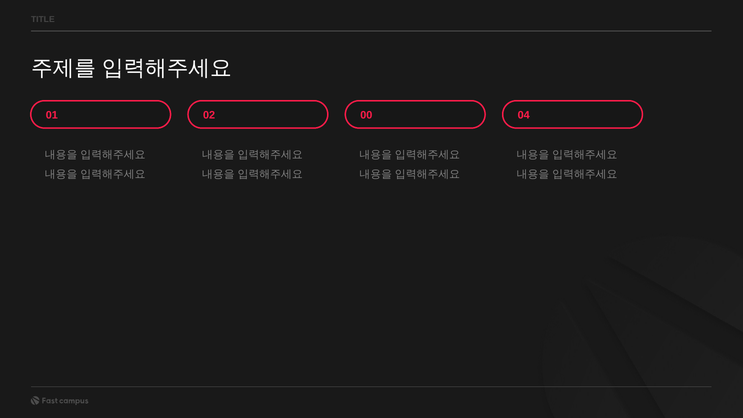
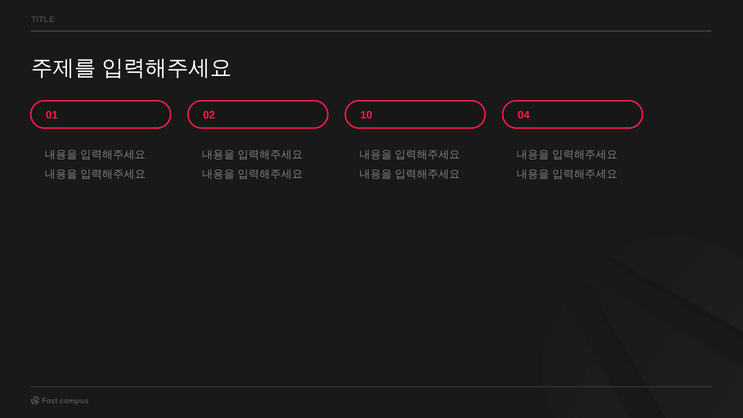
00: 00 -> 10
